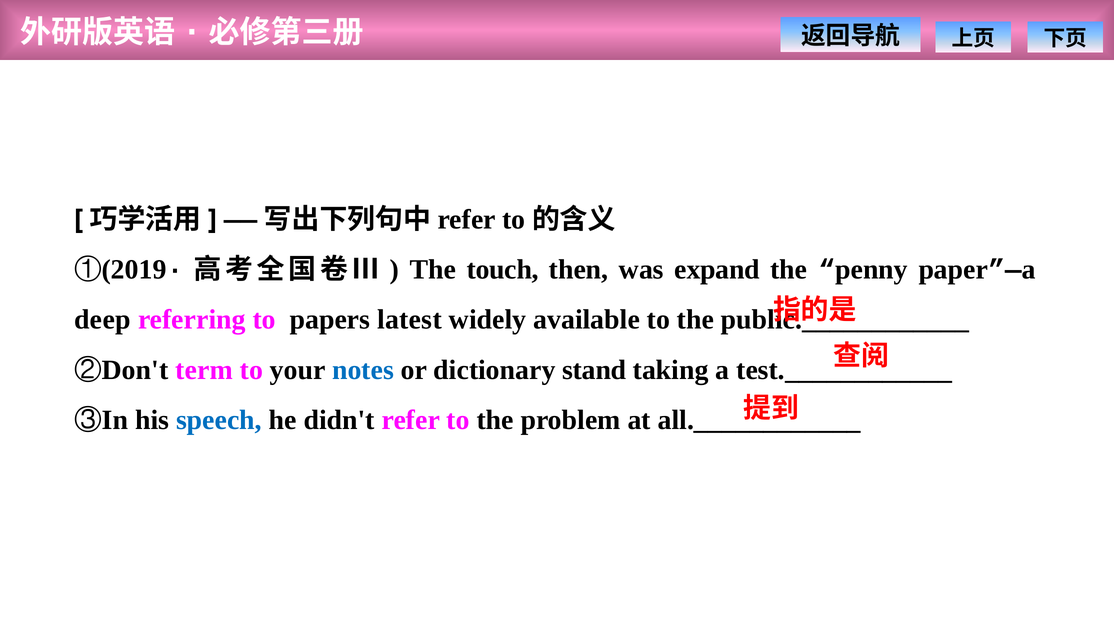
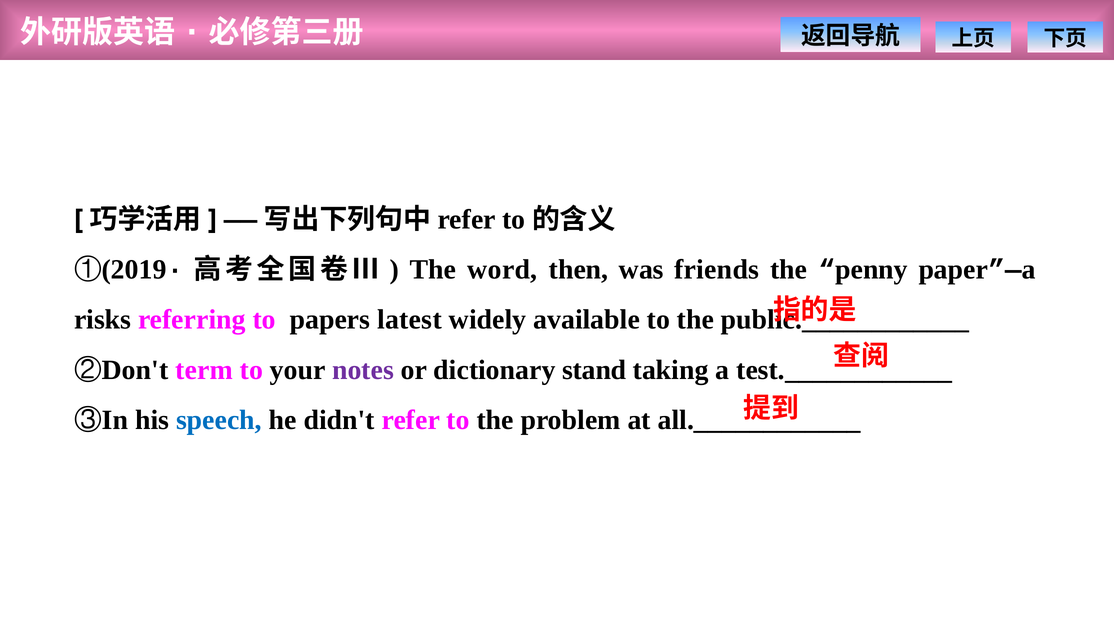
touch: touch -> word
expand: expand -> friends
deep: deep -> risks
notes colour: blue -> purple
